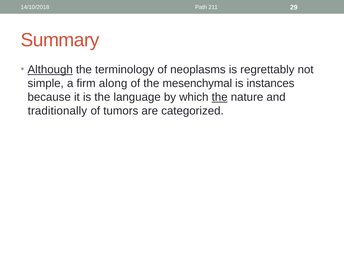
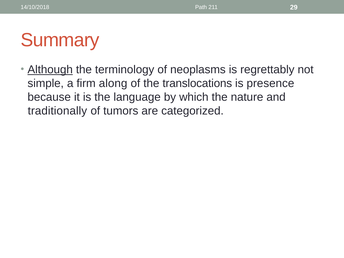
mesenchymal: mesenchymal -> translocations
instances: instances -> presence
the at (220, 97) underline: present -> none
